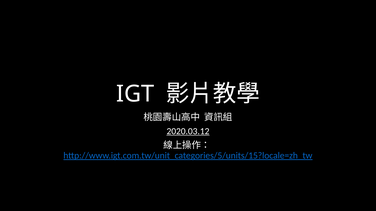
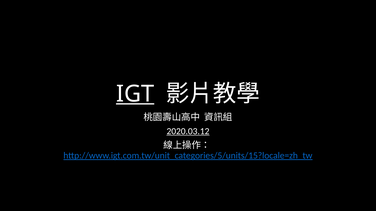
IGT underline: none -> present
